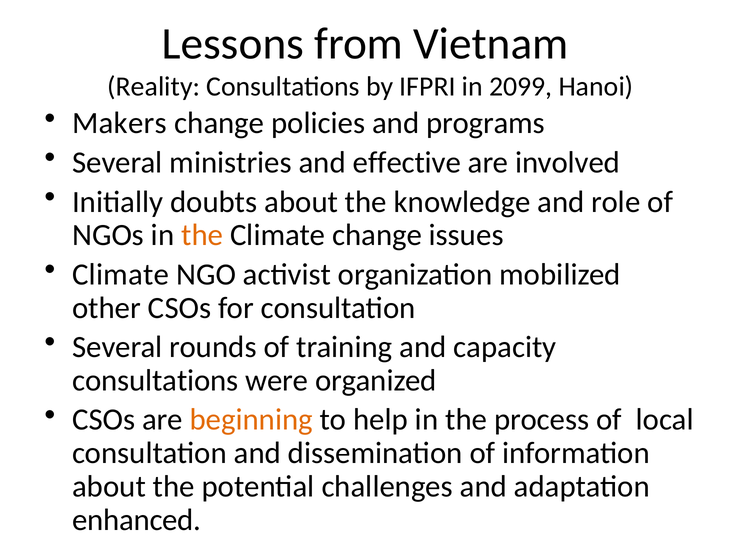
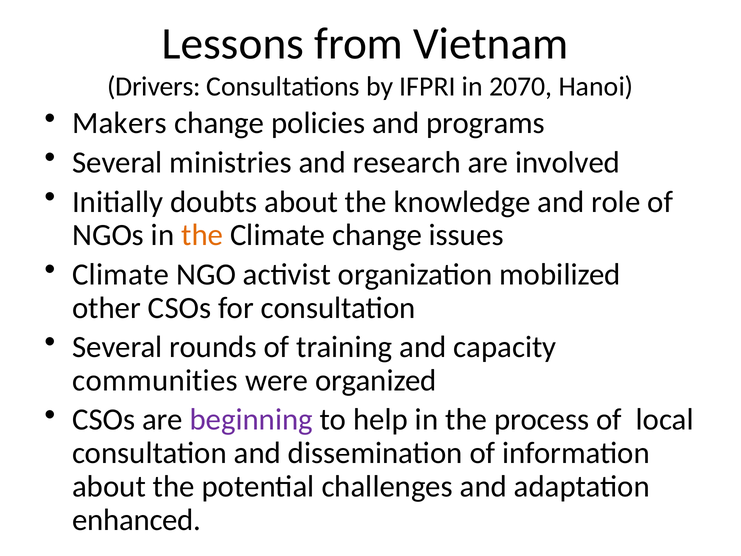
Reality: Reality -> Drivers
2099: 2099 -> 2070
effective: effective -> research
consultations at (155, 380): consultations -> communities
beginning colour: orange -> purple
